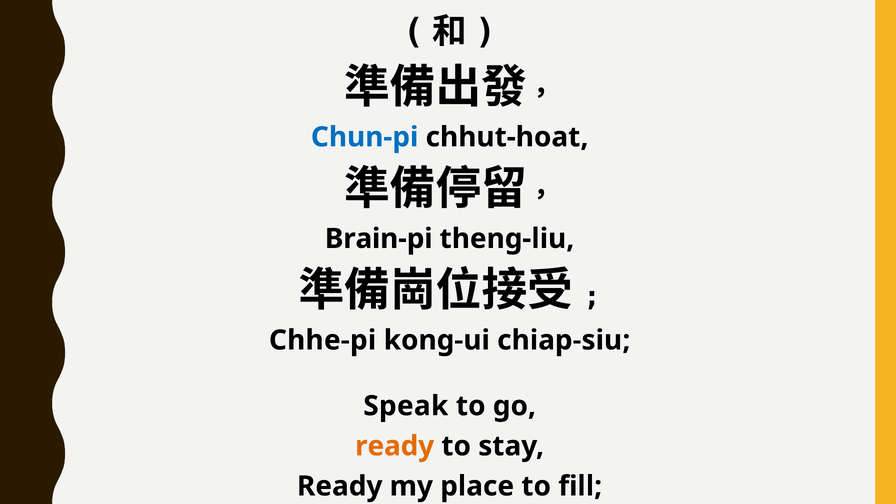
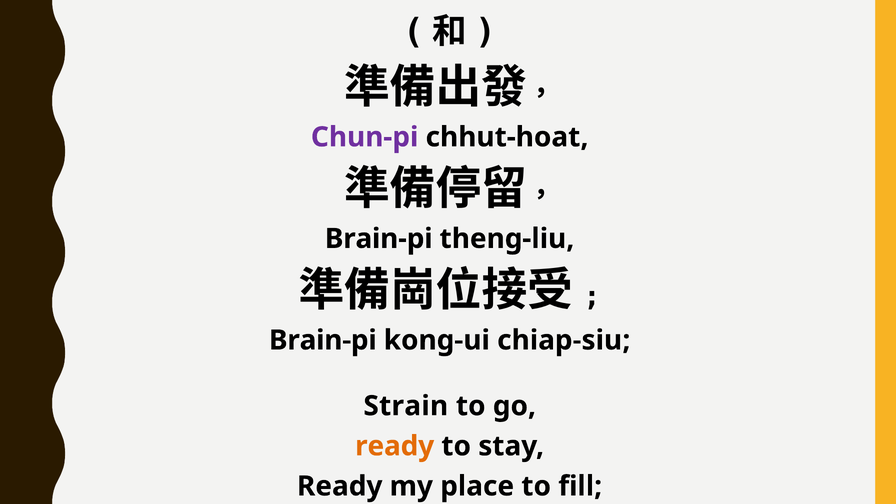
Chun-pi colour: blue -> purple
Chhe-pi at (323, 340): Chhe-pi -> Brain-pi
Speak: Speak -> Strain
